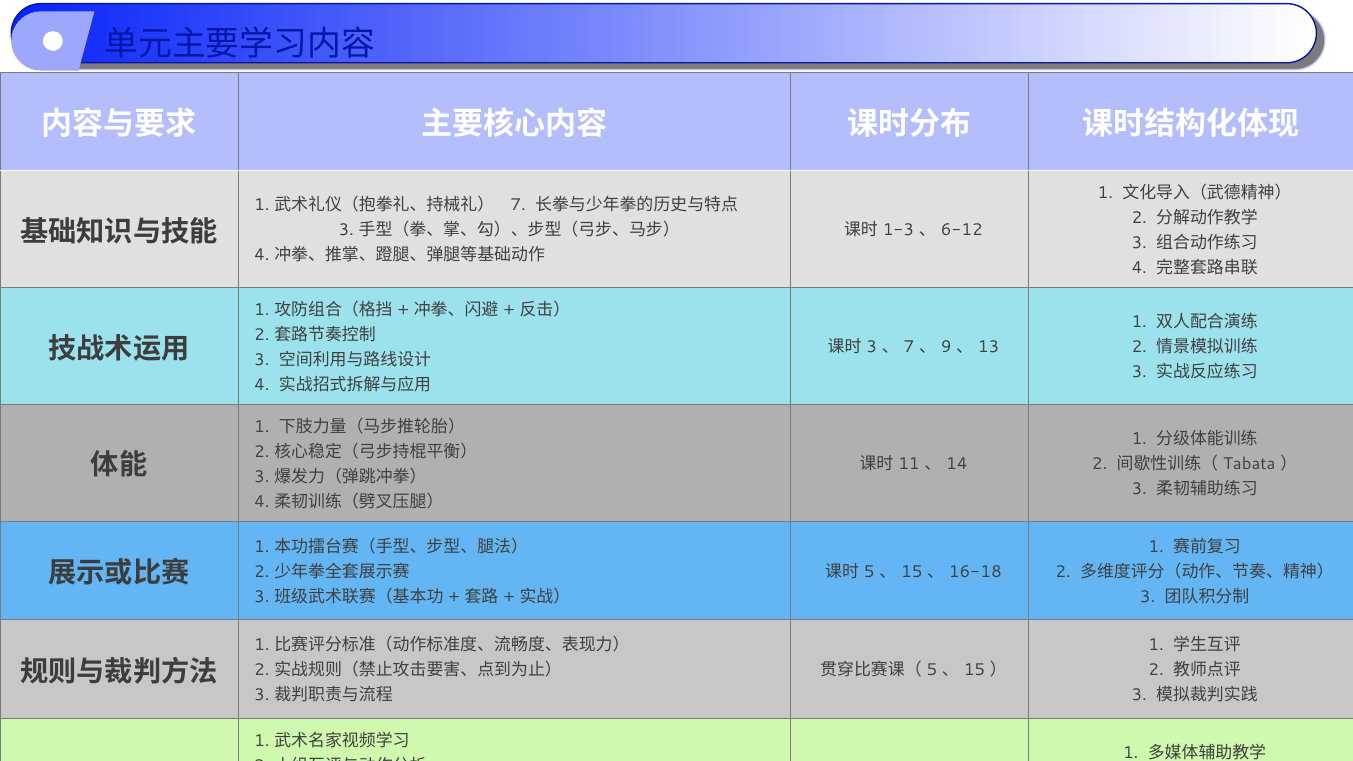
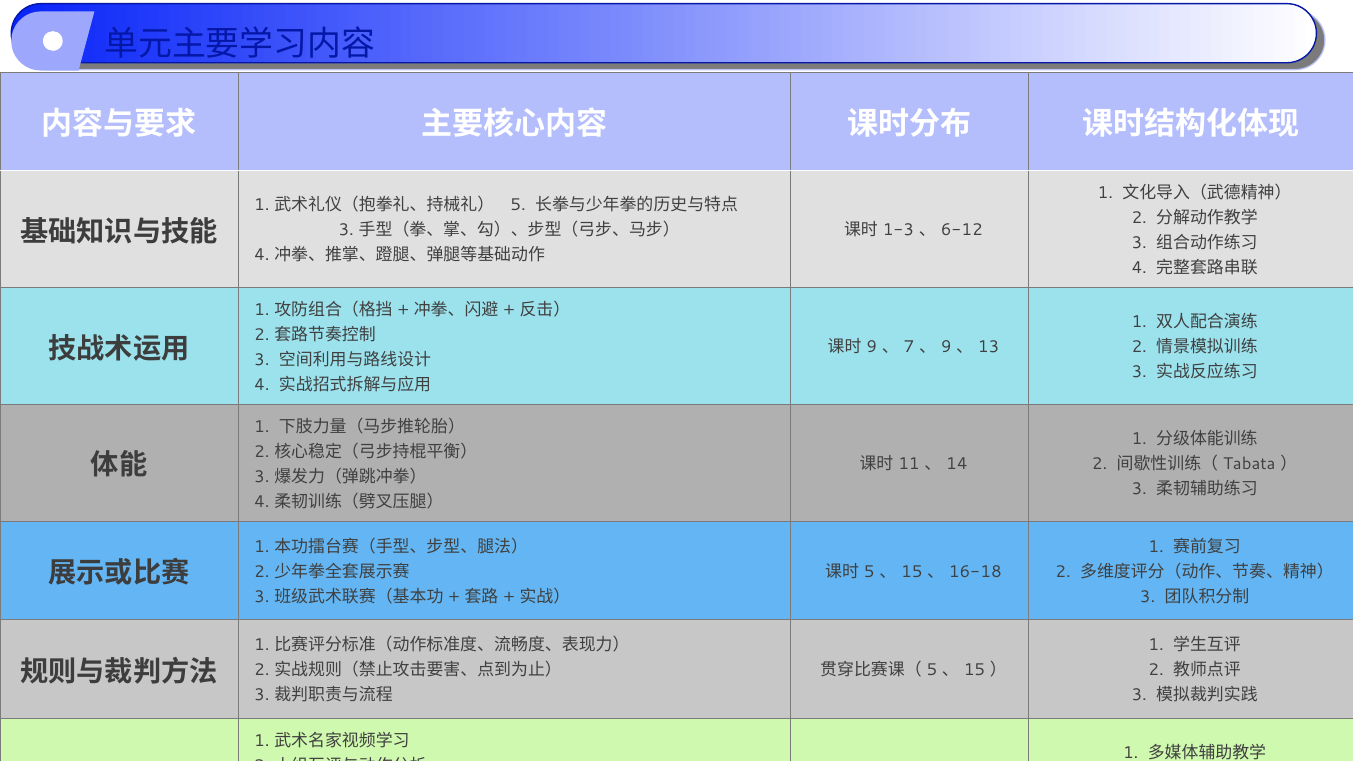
7 at (518, 205): 7 -> 5
3 at (872, 347): 3 -> 9
